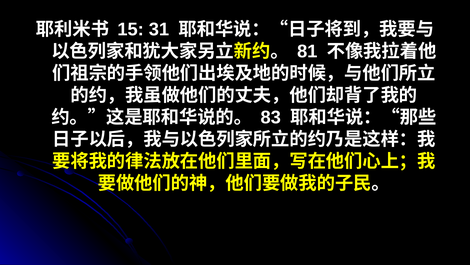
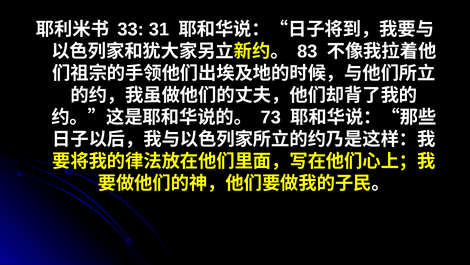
15: 15 -> 33
81: 81 -> 83
83: 83 -> 73
